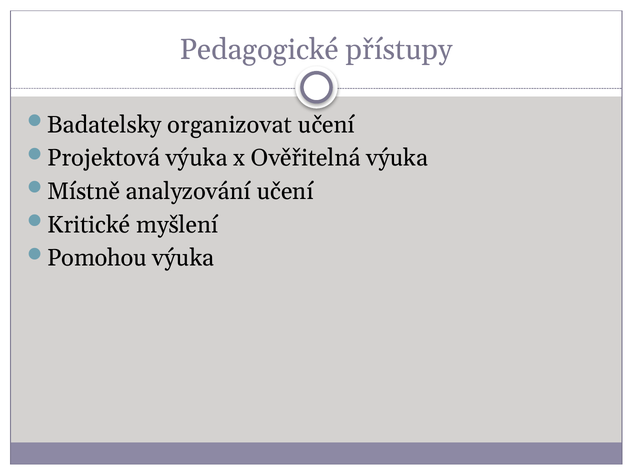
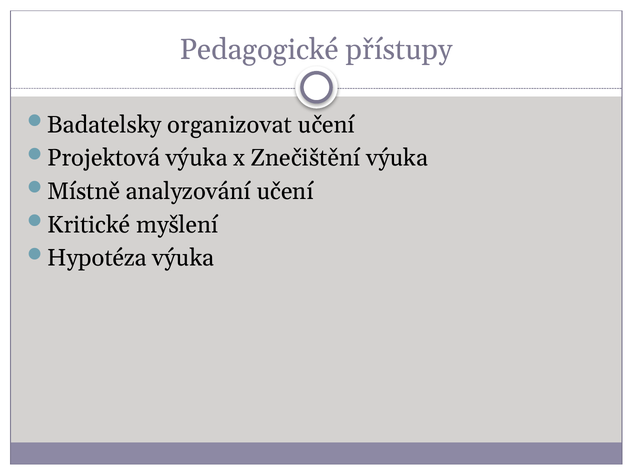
Ověřitelná: Ověřitelná -> Znečištění
Pomohou: Pomohou -> Hypotéza
